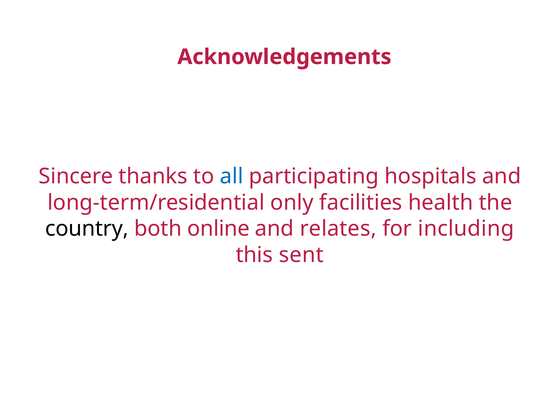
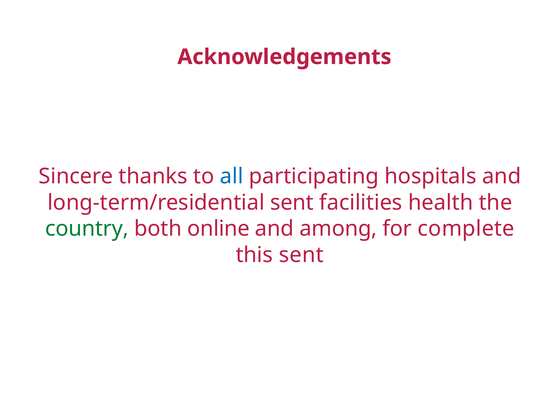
long-term/residential only: only -> sent
country colour: black -> green
relates: relates -> among
including: including -> complete
